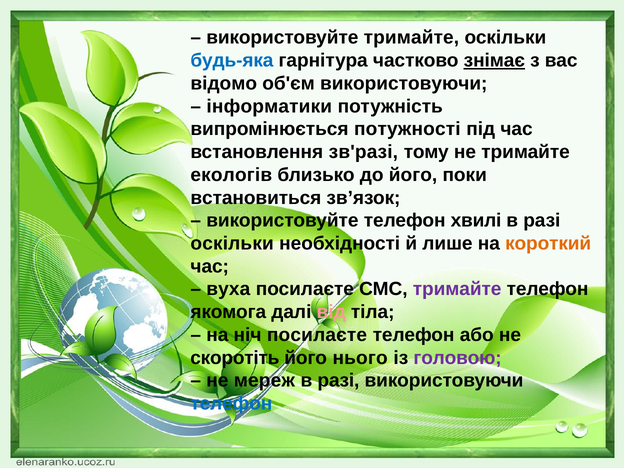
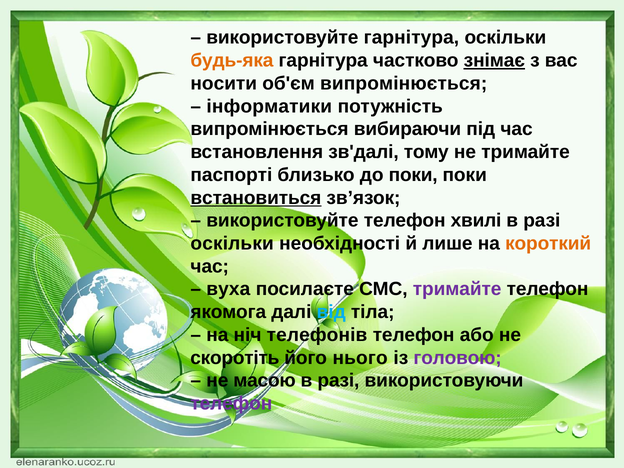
використовуйте тримайте: тримайте -> гарнітура
будь-яка colour: blue -> orange
відомо: відомо -> носити
об'єм використовуючи: використовуючи -> випромінюється
потужності: потужності -> вибираючи
зв'разі: зв'разі -> зв'далі
екологів: екологів -> паспорті
до його: його -> поки
встановиться underline: none -> present
від colour: pink -> light blue
ніч посилаєте: посилаєте -> телефонів
мереж: мереж -> масою
телефон at (231, 404) colour: blue -> purple
